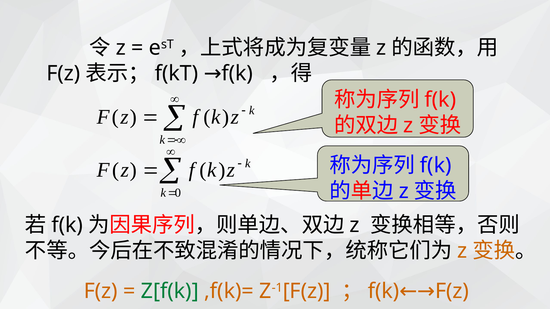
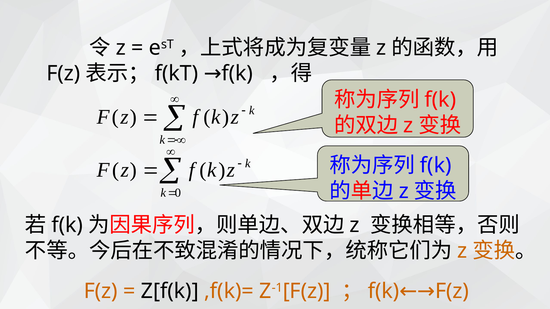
Z[f(k colour: green -> black
